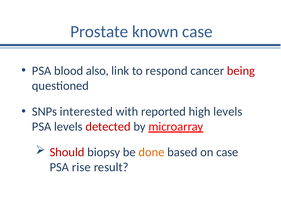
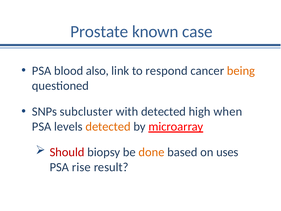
being colour: red -> orange
interested: interested -> subcluster
with reported: reported -> detected
high levels: levels -> when
detected at (108, 127) colour: red -> orange
on case: case -> uses
